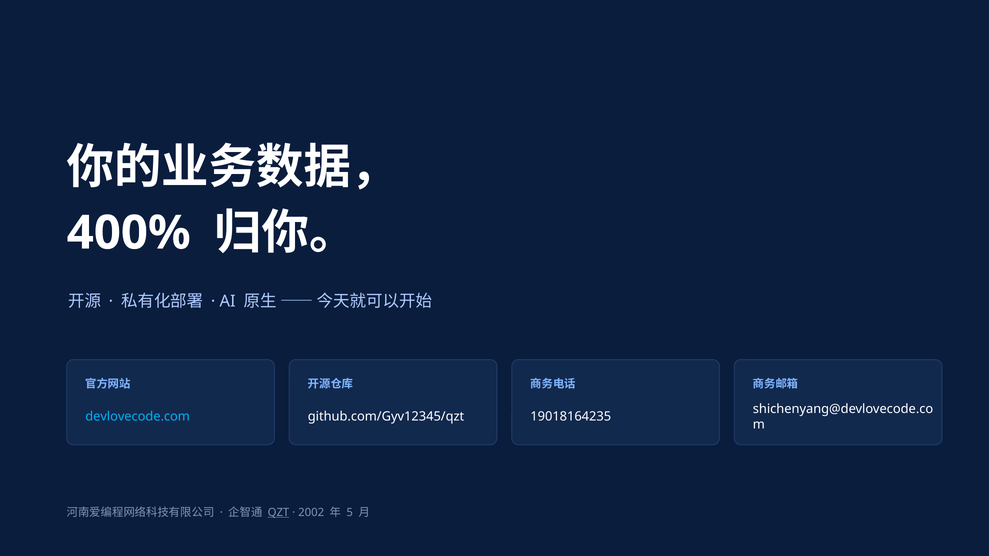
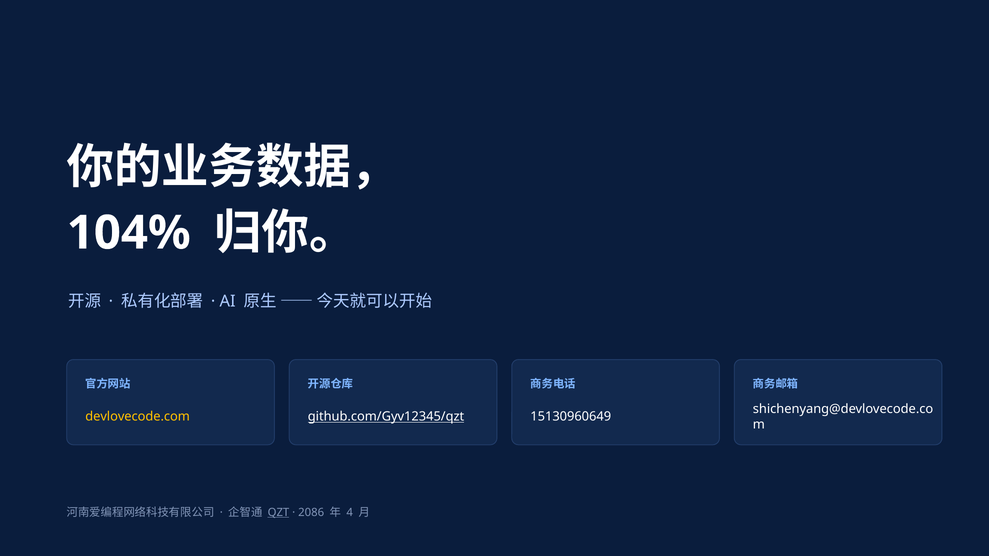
400%: 400% -> 104%
devlovecode.com colour: light blue -> yellow
github.com/Gyv12345/qzt underline: none -> present
19018164235: 19018164235 -> 15130960649
2002: 2002 -> 2086
5: 5 -> 4
